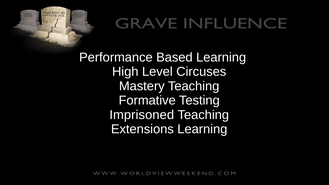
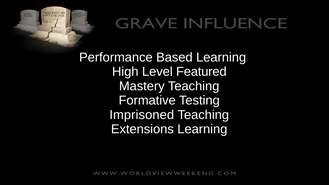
Circuses: Circuses -> Featured
